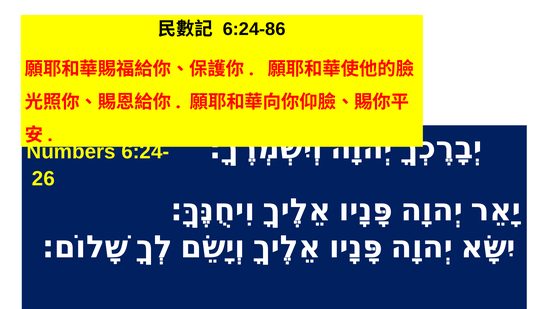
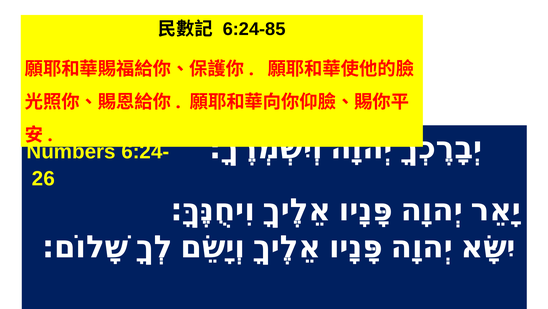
6:24-86: 6:24-86 -> 6:24-85
